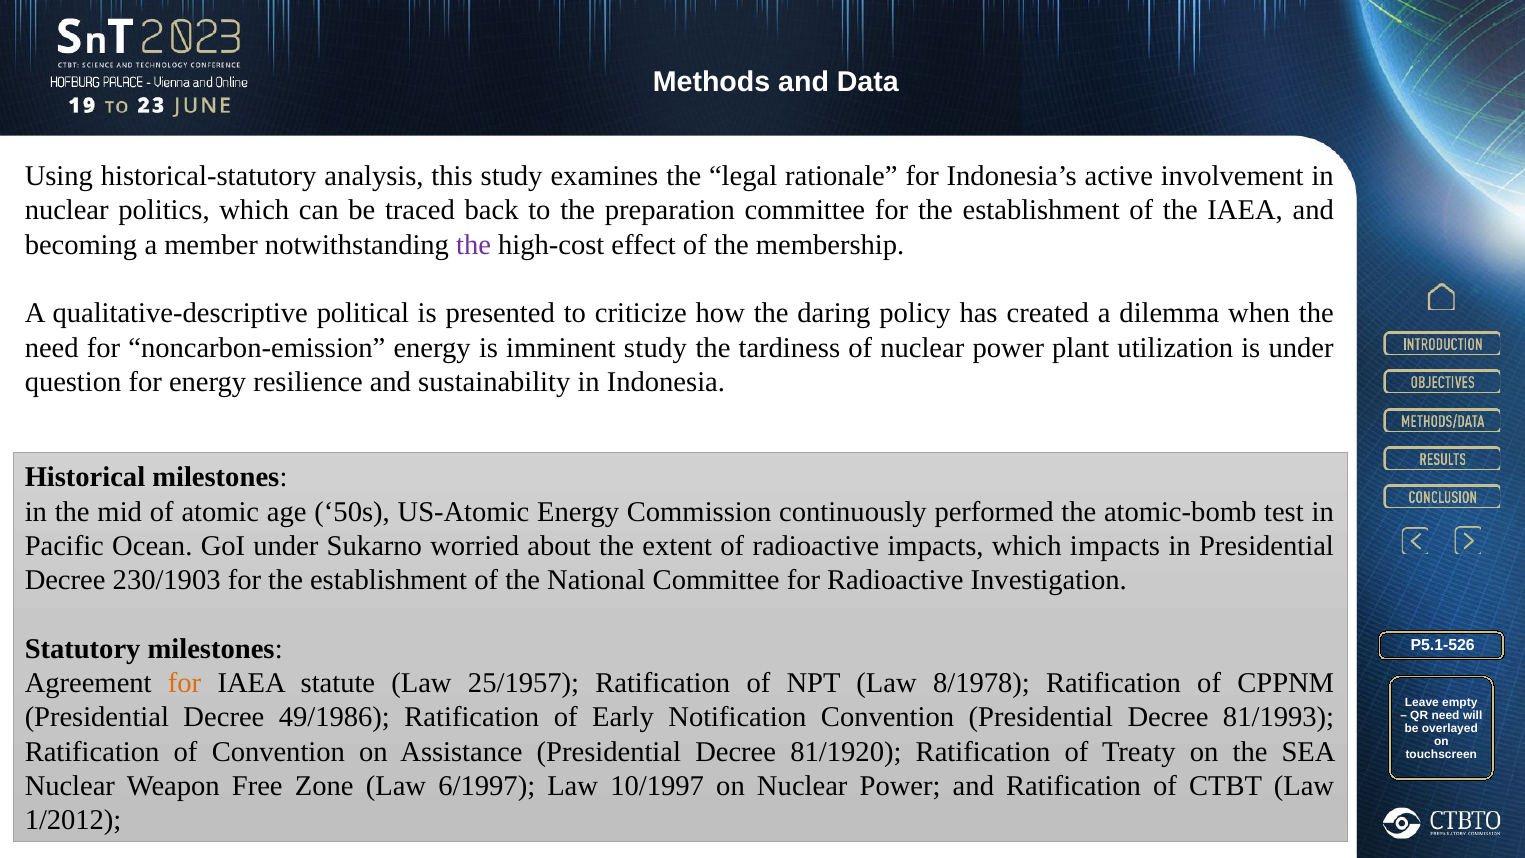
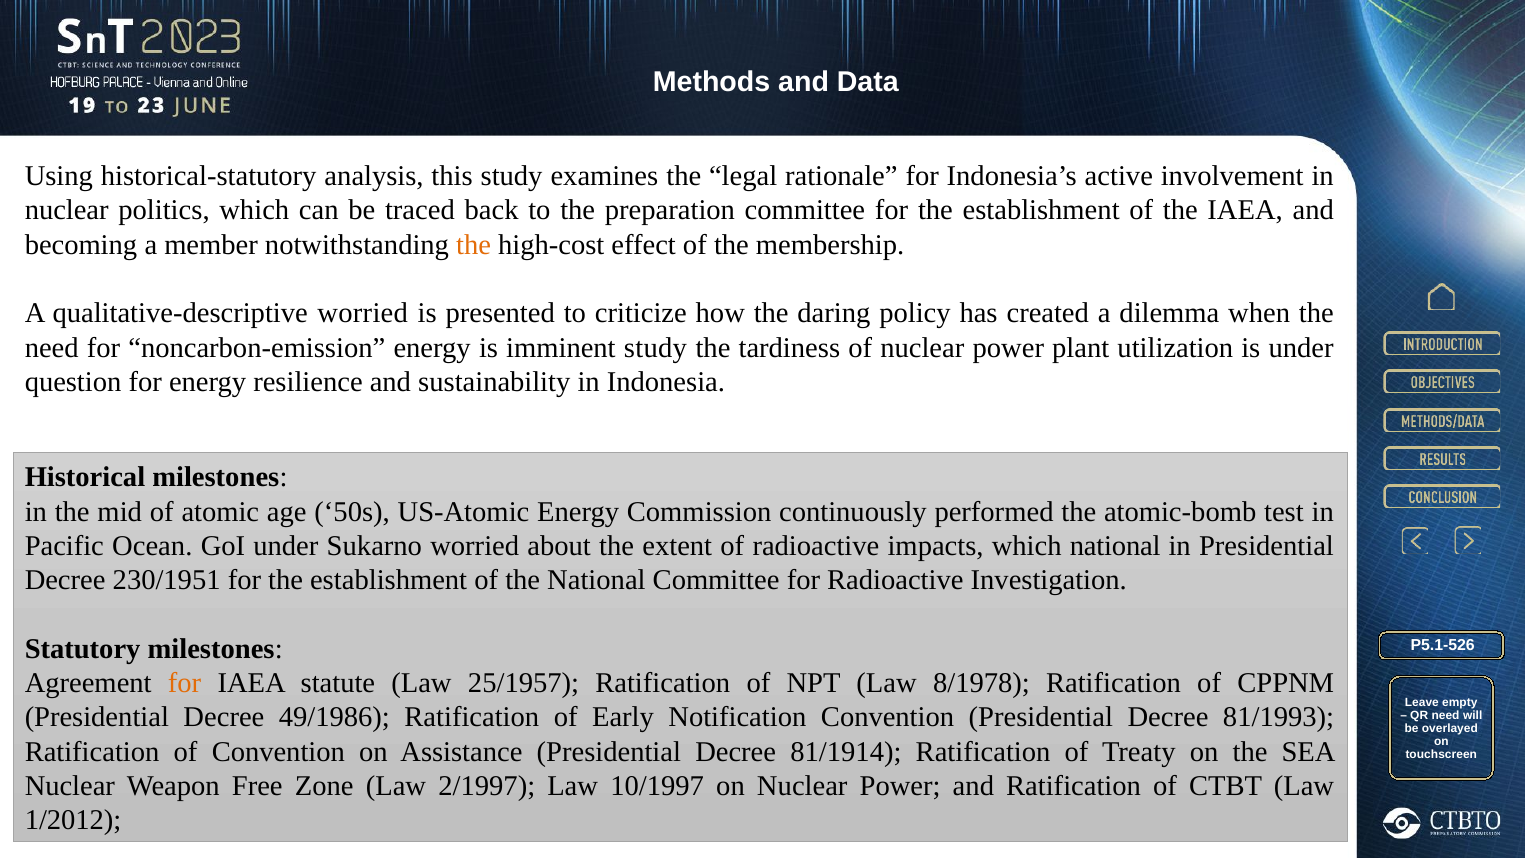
the at (474, 245) colour: purple -> orange
qualitative-descriptive political: political -> worried
which impacts: impacts -> national
230/1903: 230/1903 -> 230/1951
81/1920: 81/1920 -> 81/1914
6/1997: 6/1997 -> 2/1997
